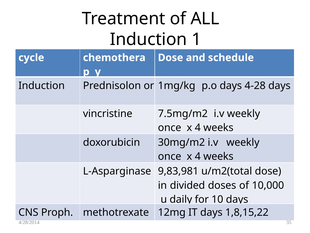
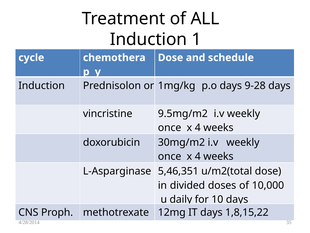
4-28: 4-28 -> 9-28
7.5mg/m2: 7.5mg/m2 -> 9.5mg/m2
9,83,981: 9,83,981 -> 5,46,351
